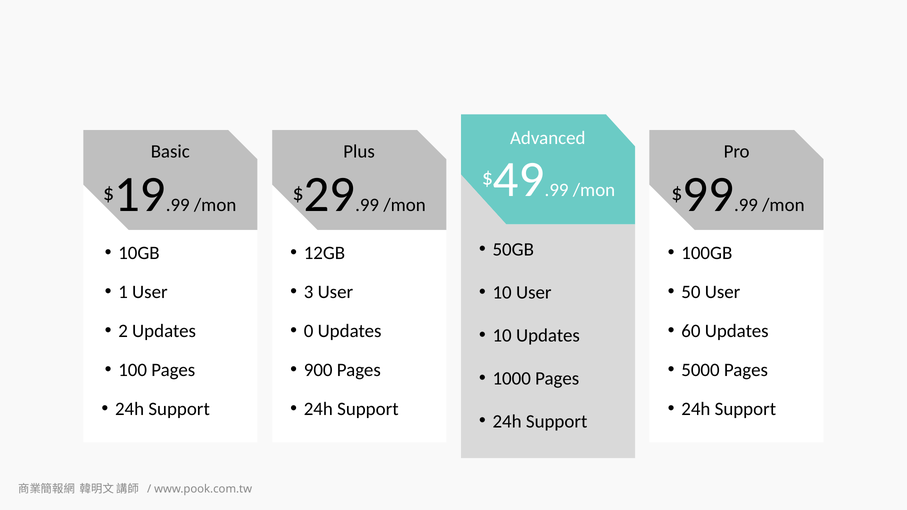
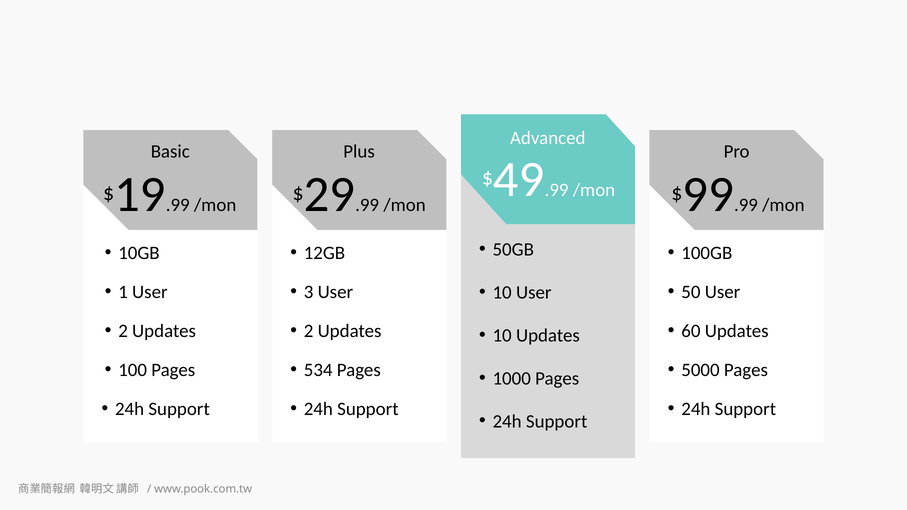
0 at (309, 331): 0 -> 2
900: 900 -> 534
